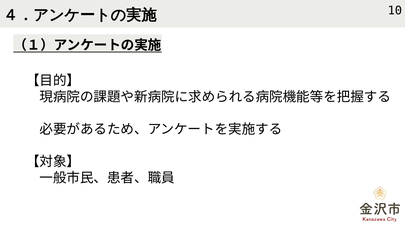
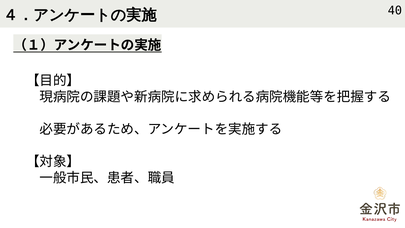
10: 10 -> 40
